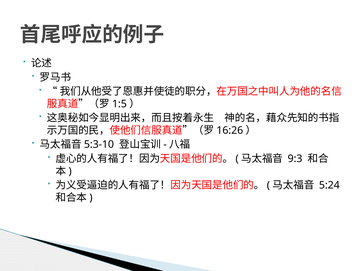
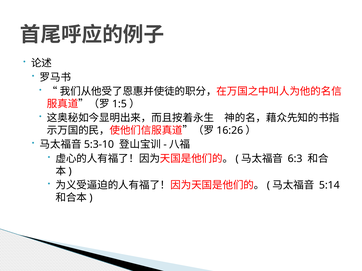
9:3: 9:3 -> 6:3
5:24: 5:24 -> 5:14
